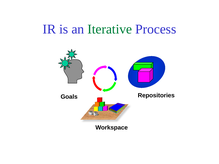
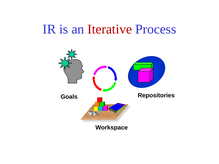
Iterative colour: green -> red
